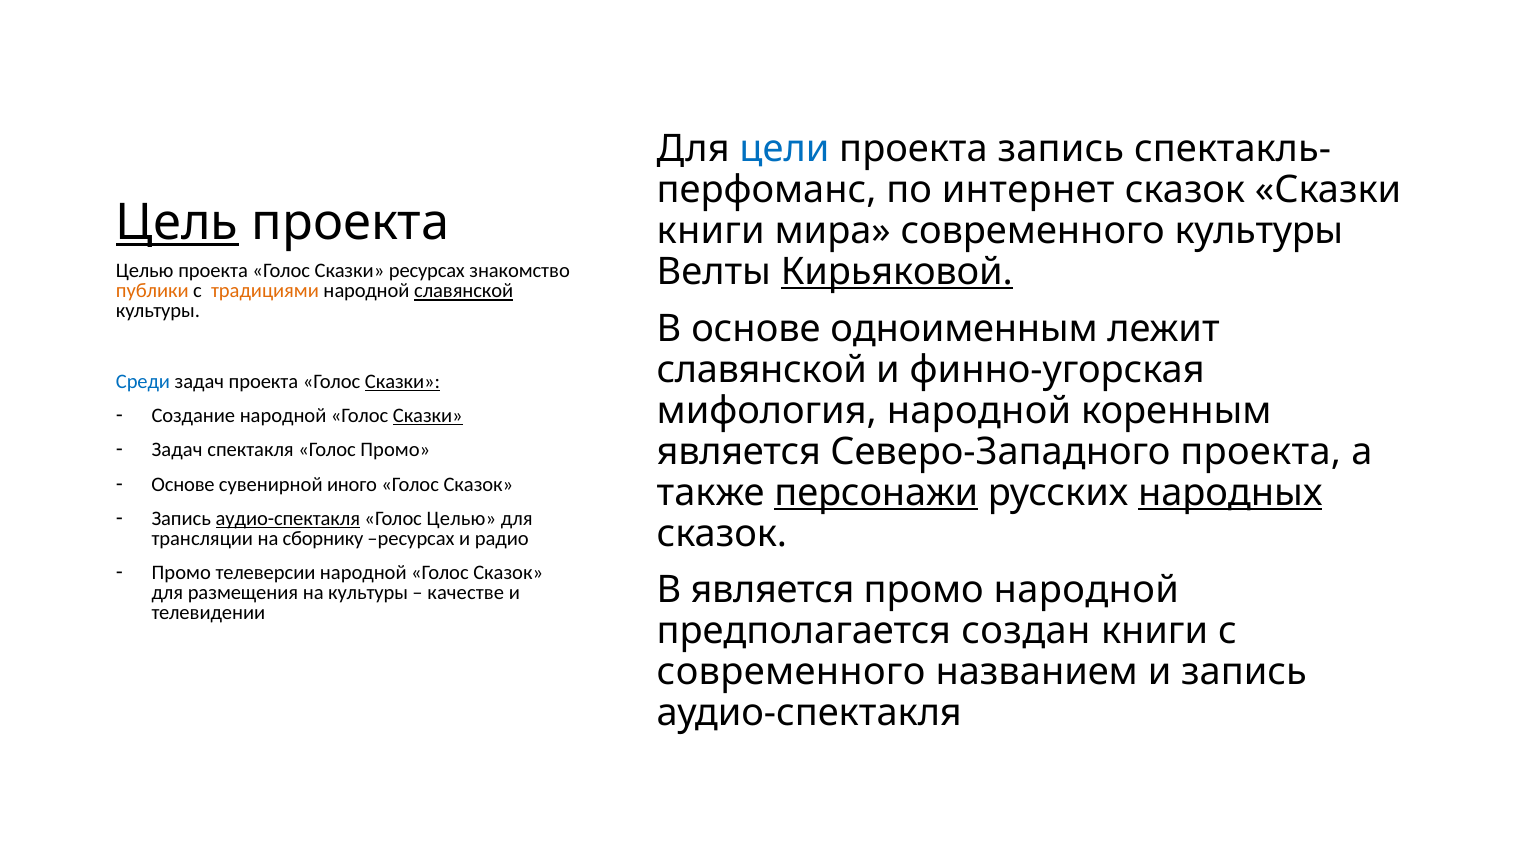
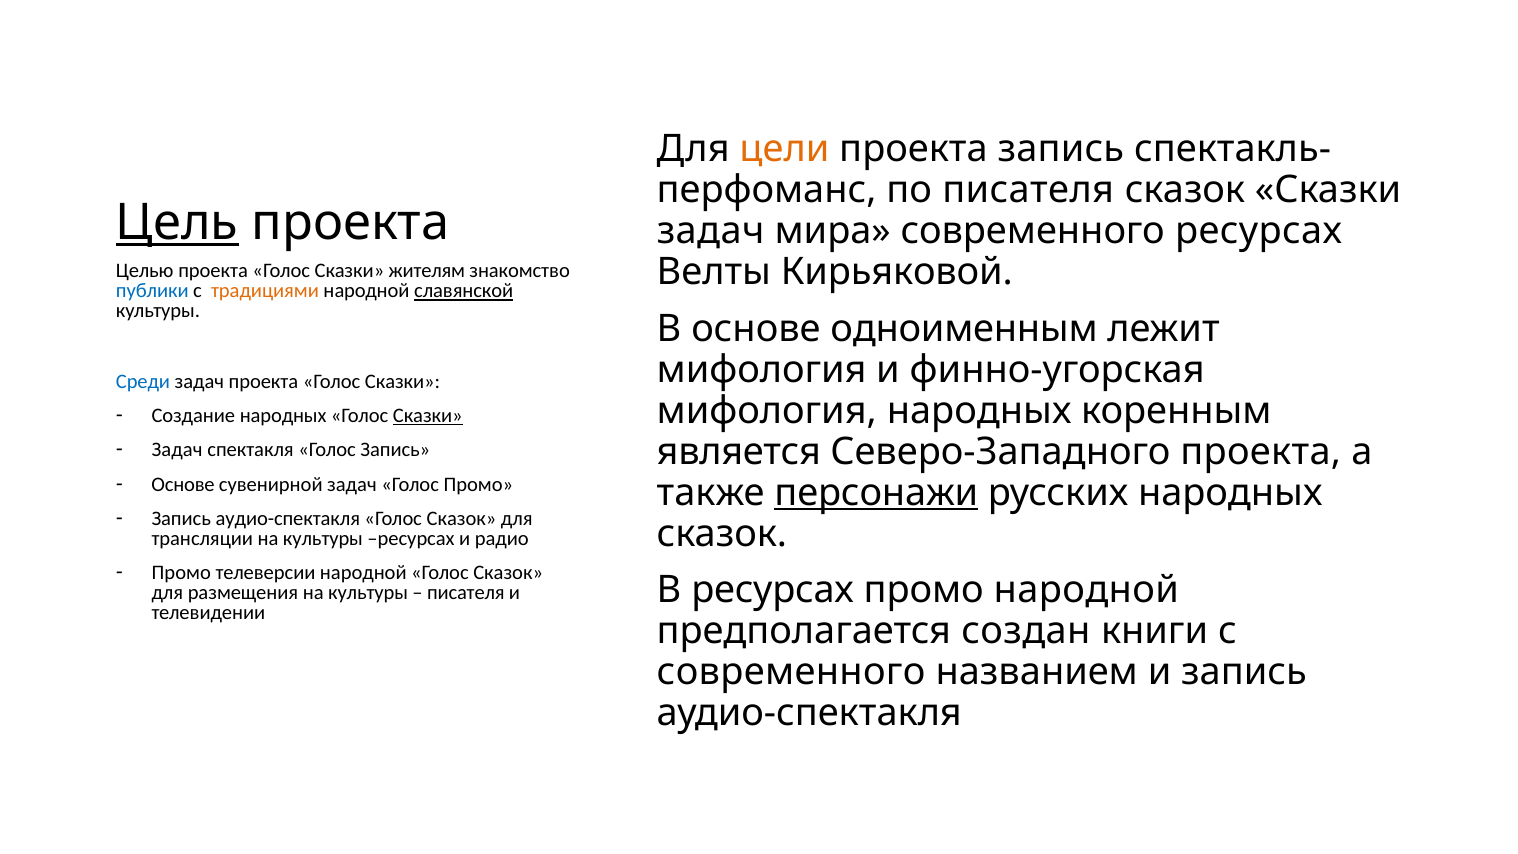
цели colour: blue -> orange
по интернет: интернет -> писателя
книги at (711, 231): книги -> задач
современного культуры: культуры -> ресурсах
Кирьяковой underline: present -> none
Сказки ресурсах: ресурсах -> жителям
публики colour: orange -> blue
славянской at (762, 370): славянской -> мифология
Сказки at (403, 382) underline: present -> none
мифология народной: народной -> народных
Создание народной: народной -> народных
Голос Промо: Промо -> Запись
сувенирной иного: иного -> задач
Сказок at (478, 484): Сказок -> Промо
народных at (1230, 492) underline: present -> none
аудио-спектакля at (288, 518) underline: present -> none
Целью at (461, 518): Целью -> Сказок
трансляции на сборнику: сборнику -> культуры
В является: является -> ресурсах
качестве at (466, 593): качестве -> писателя
